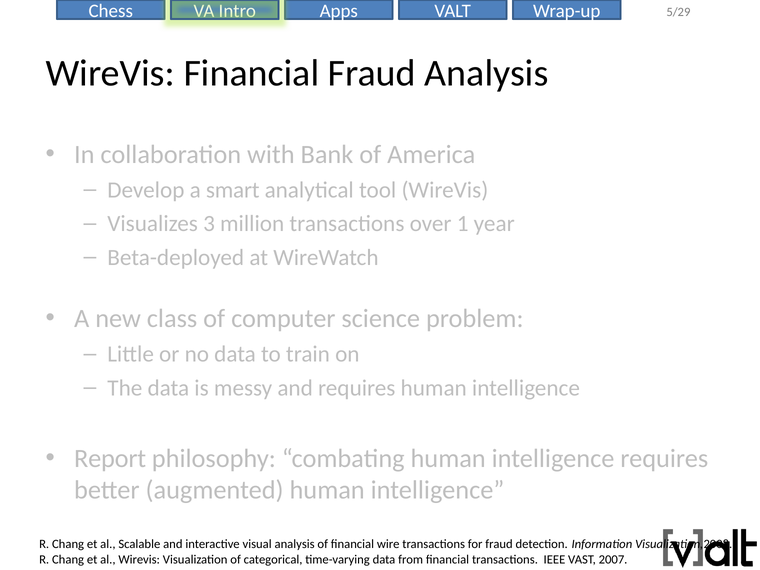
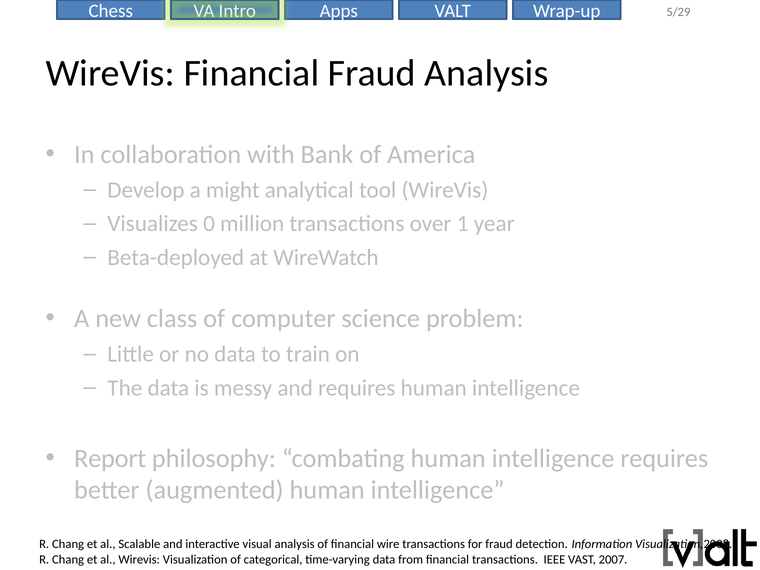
smart: smart -> might
3: 3 -> 0
